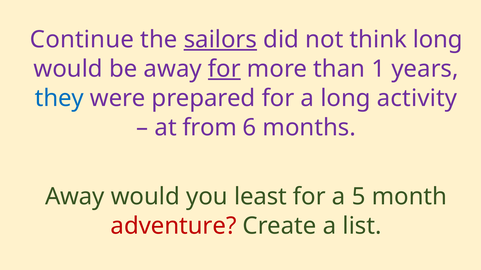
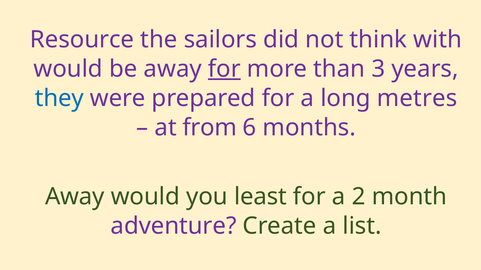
Continue: Continue -> Resource
sailors underline: present -> none
think long: long -> with
1: 1 -> 3
activity: activity -> metres
5: 5 -> 2
adventure colour: red -> purple
